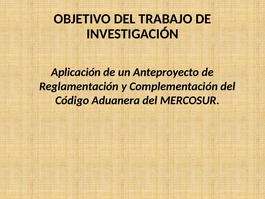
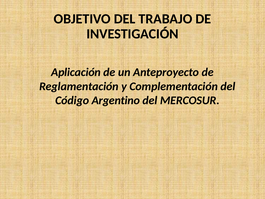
Aduanera: Aduanera -> Argentino
